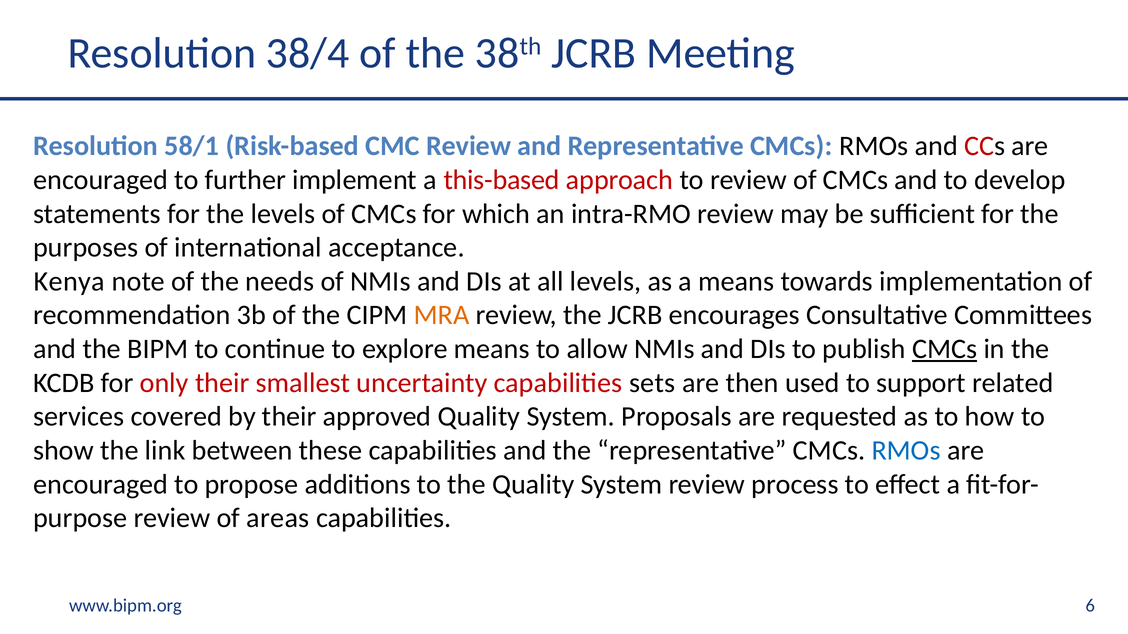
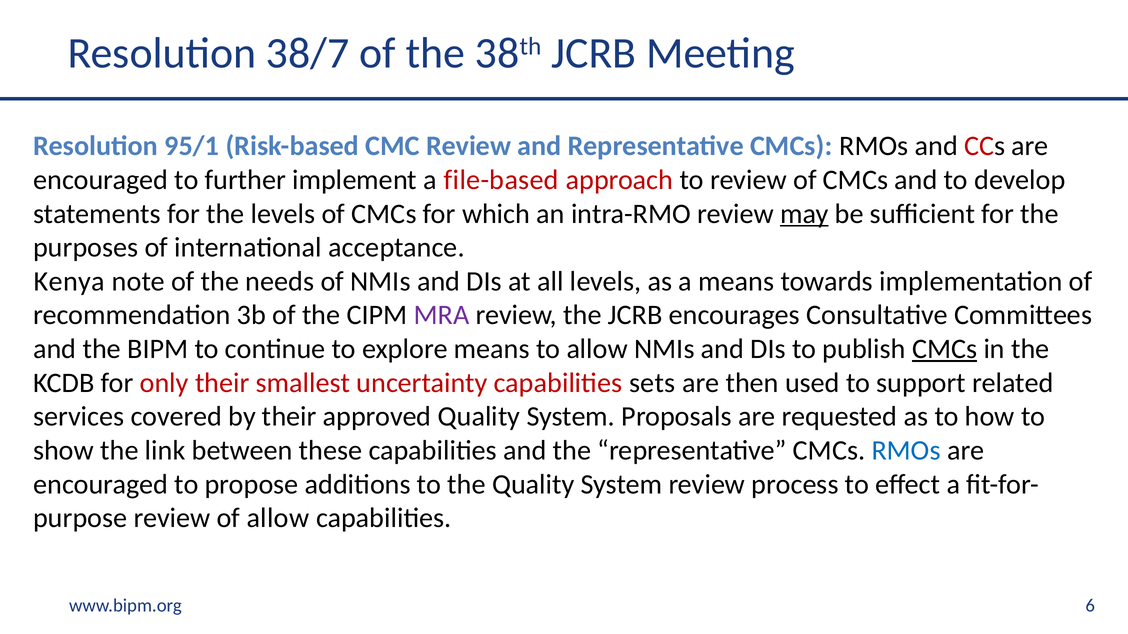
38/4: 38/4 -> 38/7
58/1: 58/1 -> 95/1
this-based: this-based -> file-based
may underline: none -> present
MRA colour: orange -> purple
of areas: areas -> allow
